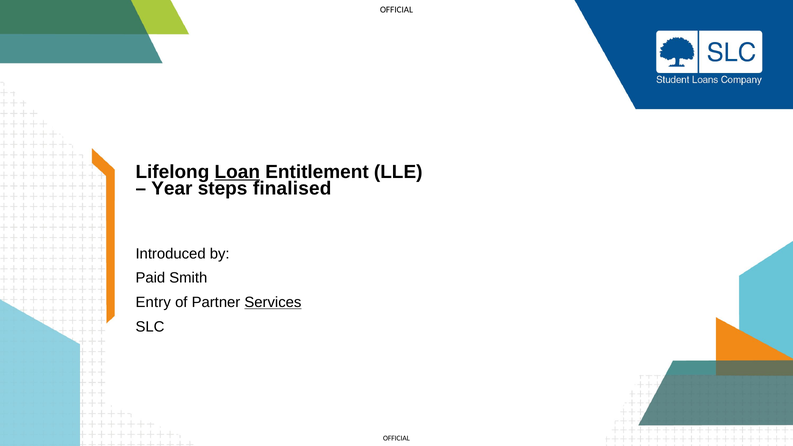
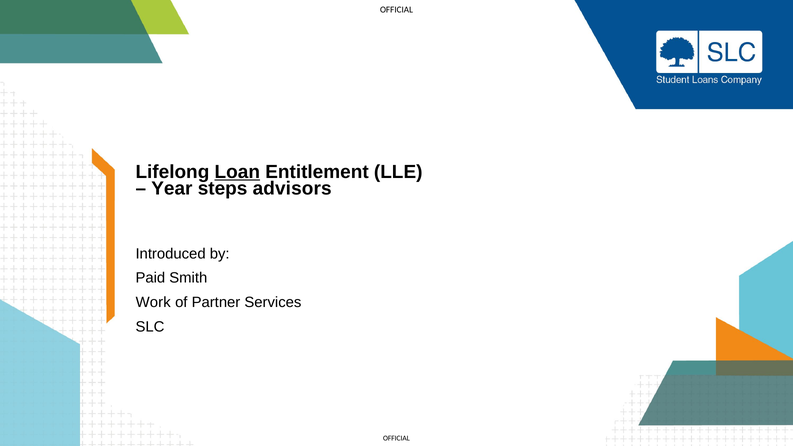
finalised: finalised -> advisors
Entry: Entry -> Work
Services underline: present -> none
